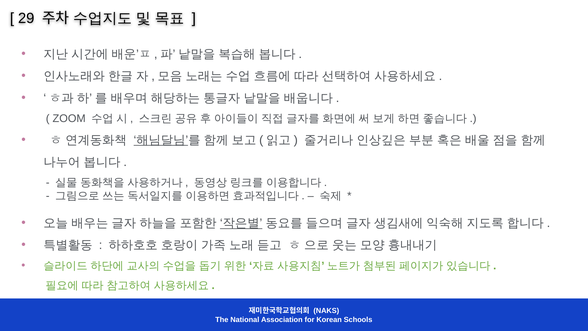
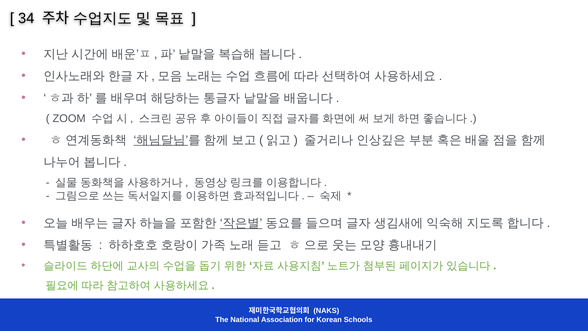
29: 29 -> 34
